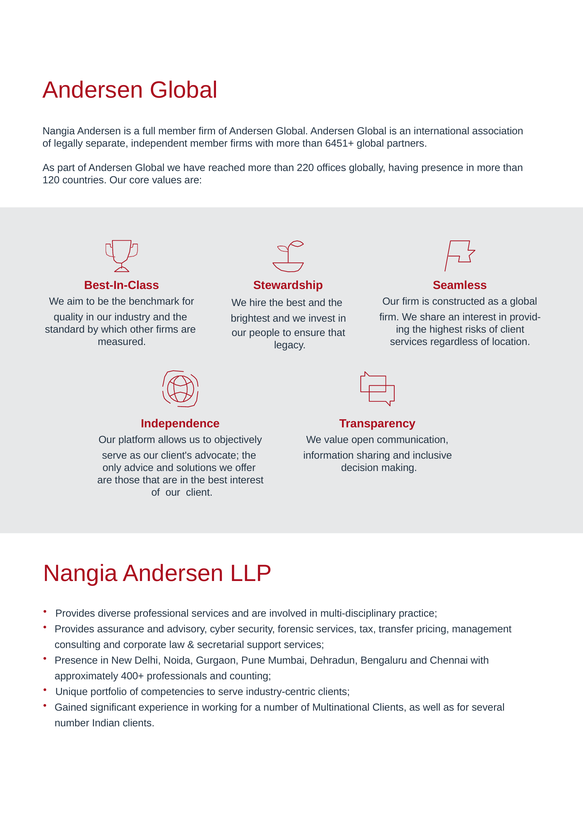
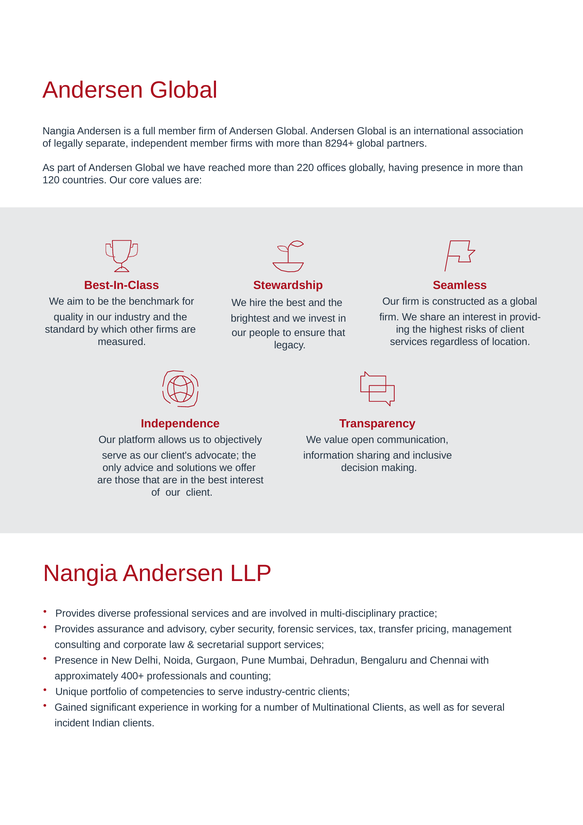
6451+: 6451+ -> 8294+
number at (72, 723): number -> incident
